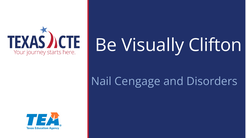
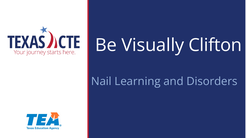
Cengage: Cengage -> Learning
